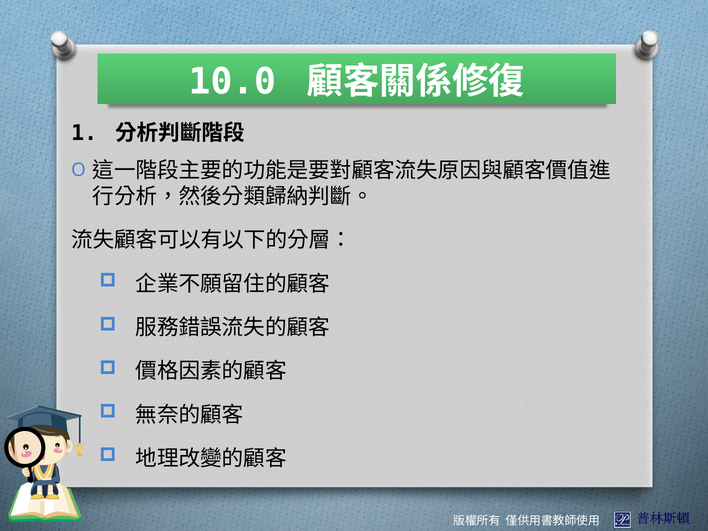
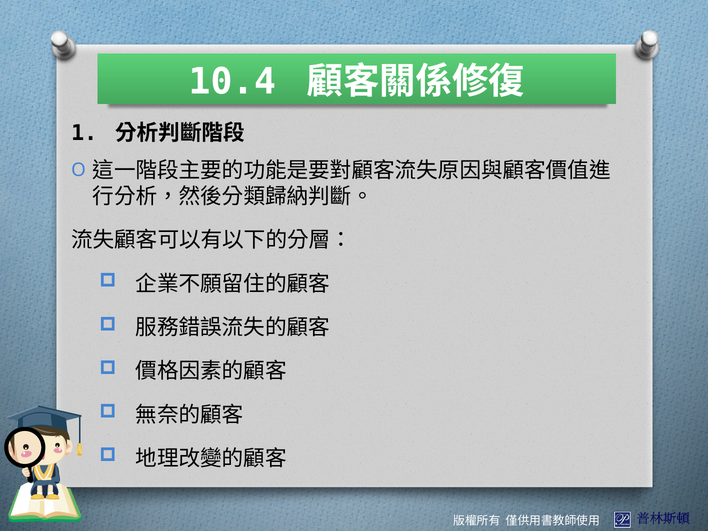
10.0: 10.0 -> 10.4
